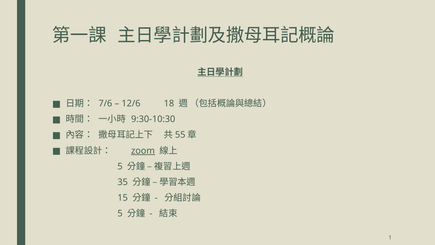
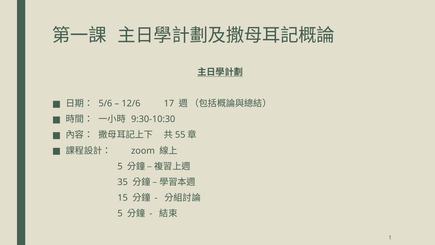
7/6: 7/6 -> 5/6
18: 18 -> 17
zoom underline: present -> none
